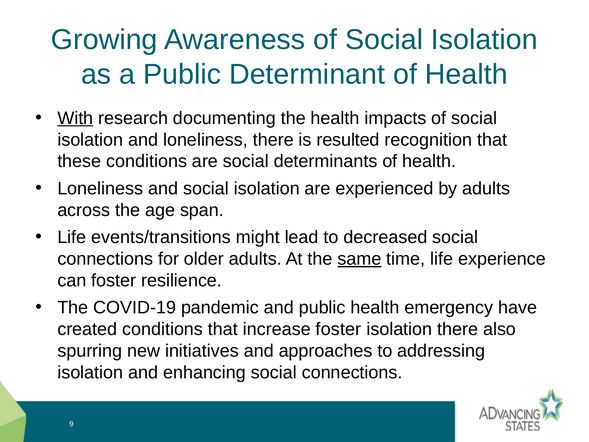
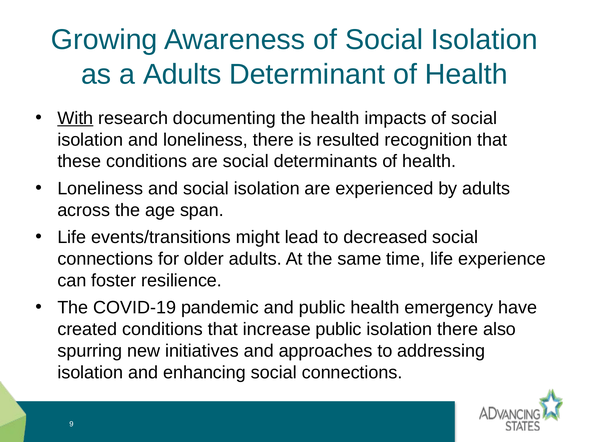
a Public: Public -> Adults
same underline: present -> none
increase foster: foster -> public
